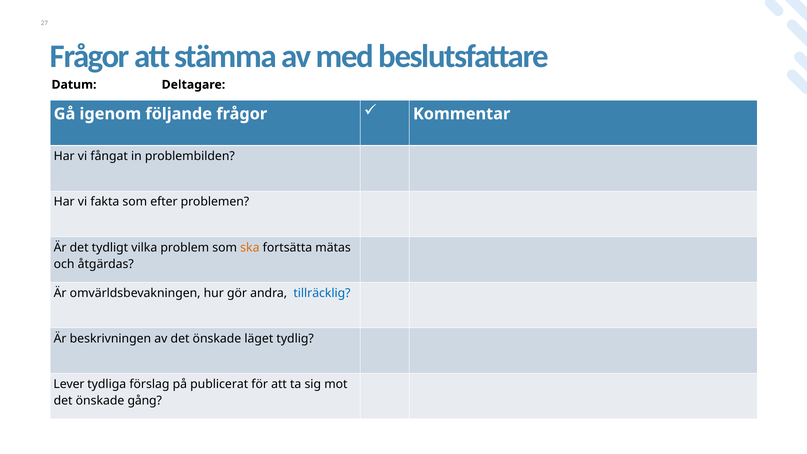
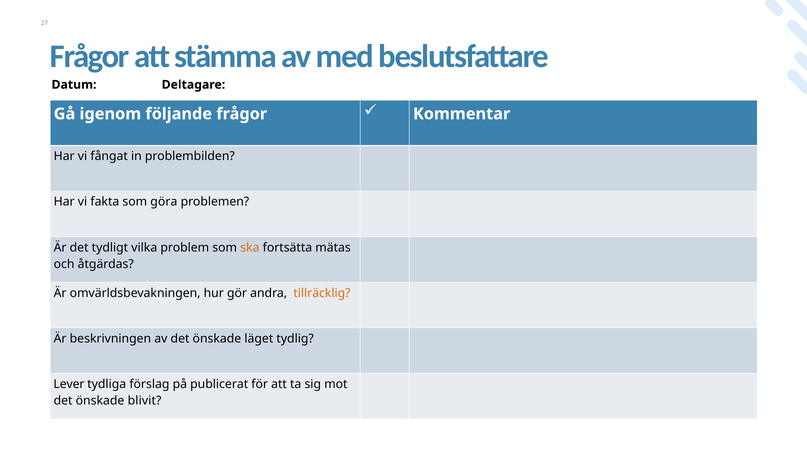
efter: efter -> göra
tillräcklig colour: blue -> orange
gång: gång -> blivit
